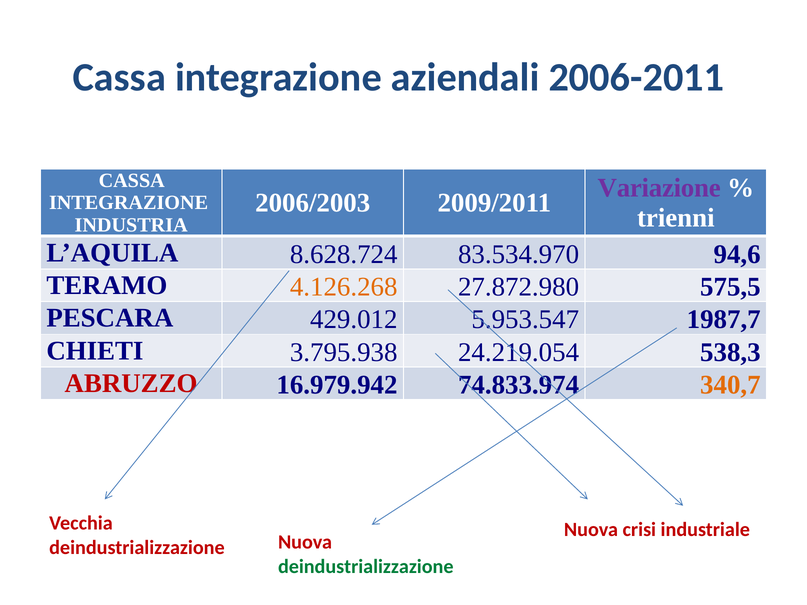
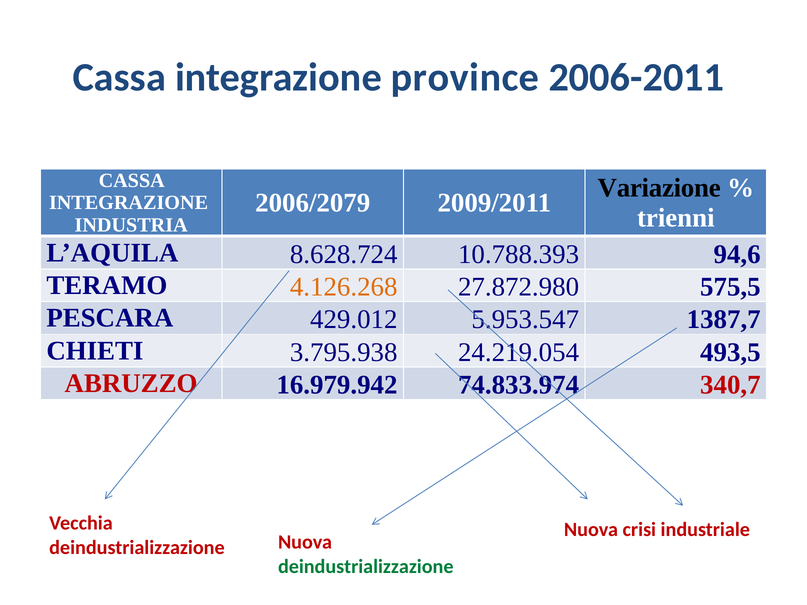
aziendali: aziendali -> province
Variazione colour: purple -> black
2006/2003: 2006/2003 -> 2006/2079
83.534.970: 83.534.970 -> 10.788.393
1987,7: 1987,7 -> 1387,7
538,3: 538,3 -> 493,5
340,7 colour: orange -> red
